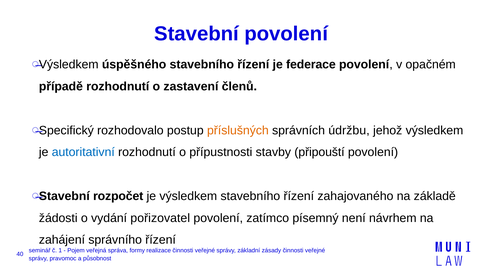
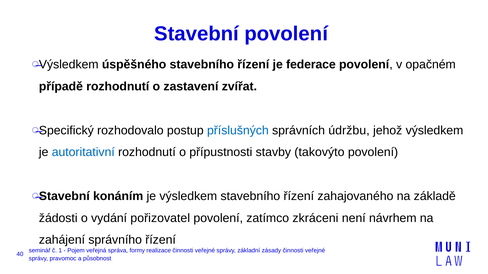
členů: členů -> zvířat
příslušných colour: orange -> blue
připouští: připouští -> takovýto
rozpočet: rozpočet -> konáním
písemný: písemný -> zkráceni
